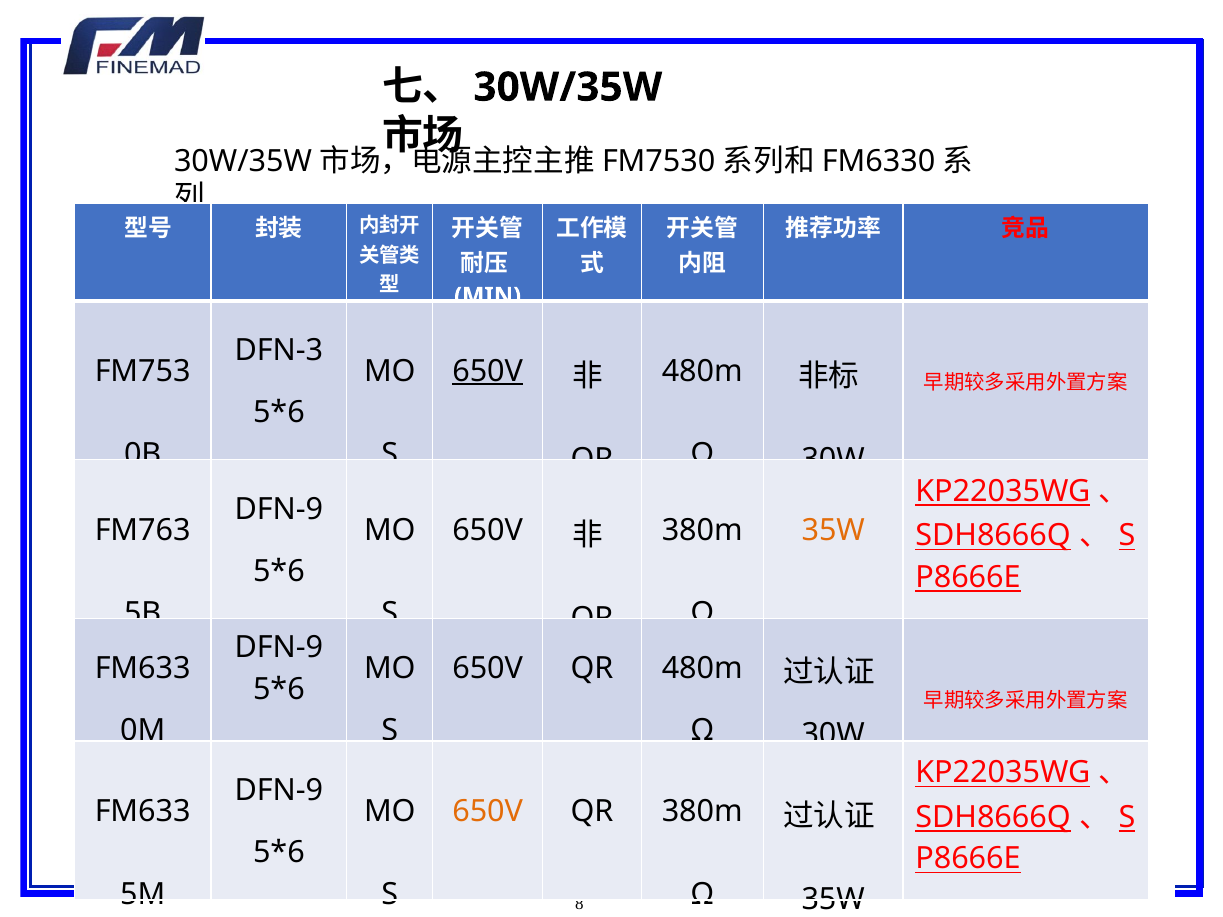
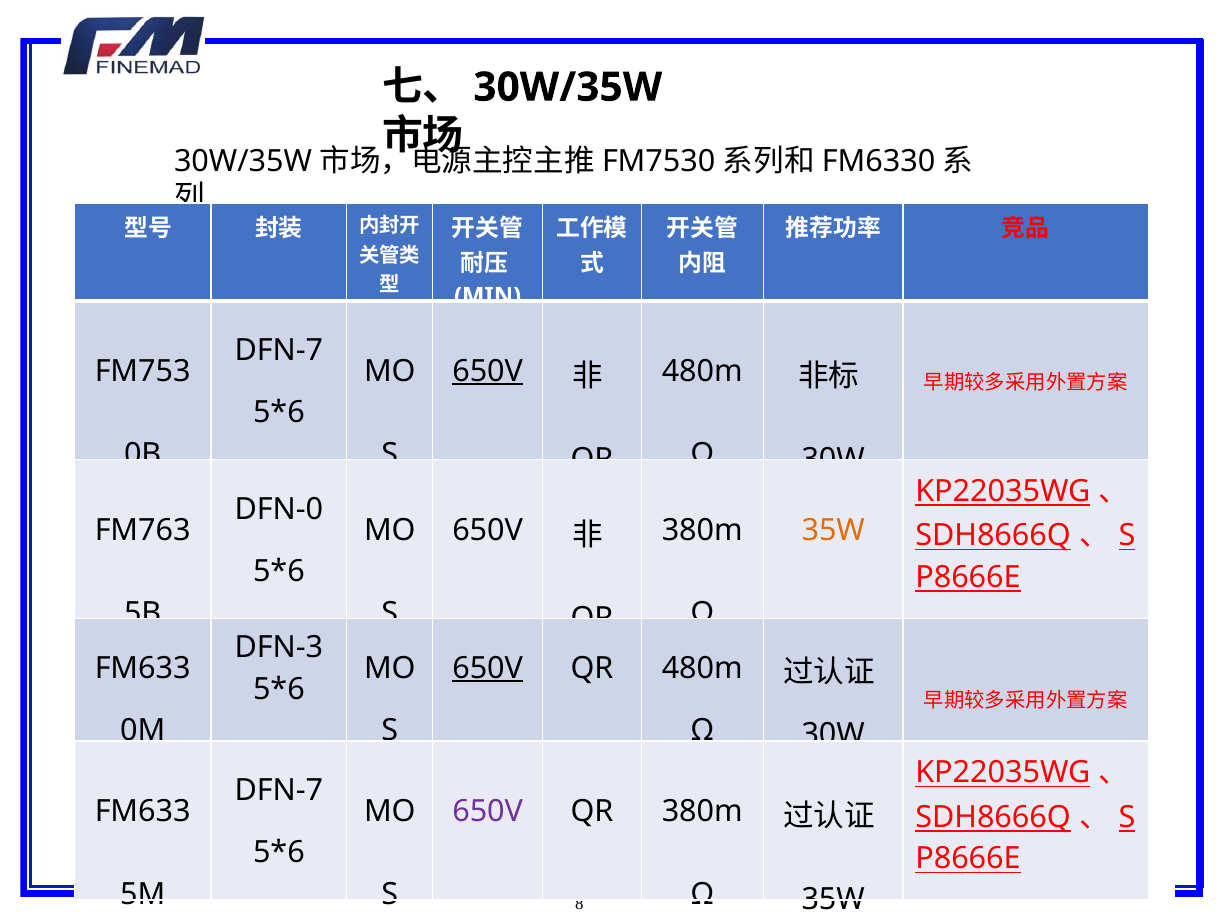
DFN-3 at (279, 350): DFN-3 -> DFN-7
DFN-9 at (279, 509): DFN-9 -> DFN-0
DFN-9 at (279, 648): DFN-9 -> DFN-3
650V at (488, 668) underline: none -> present
DFN-9 at (279, 791): DFN-9 -> DFN-7
650V at (488, 811) colour: orange -> purple
